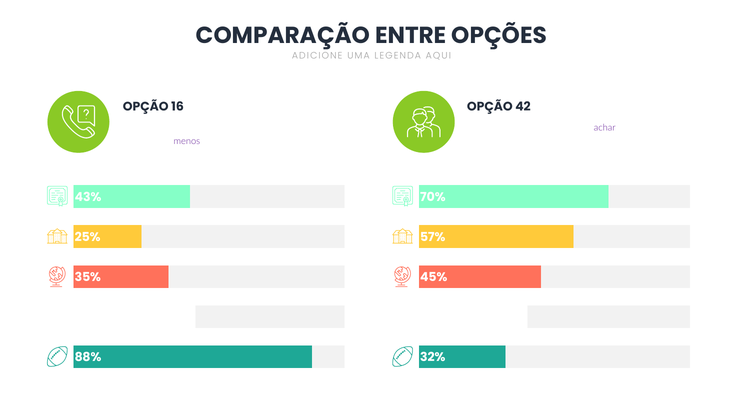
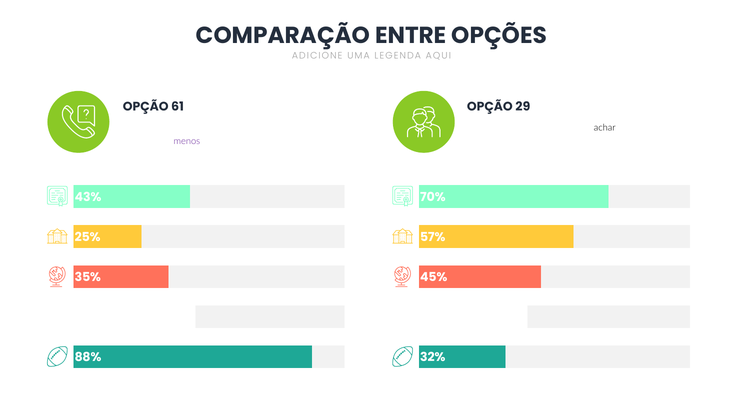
16: 16 -> 61
42: 42 -> 29
achar at (605, 127) colour: purple -> black
